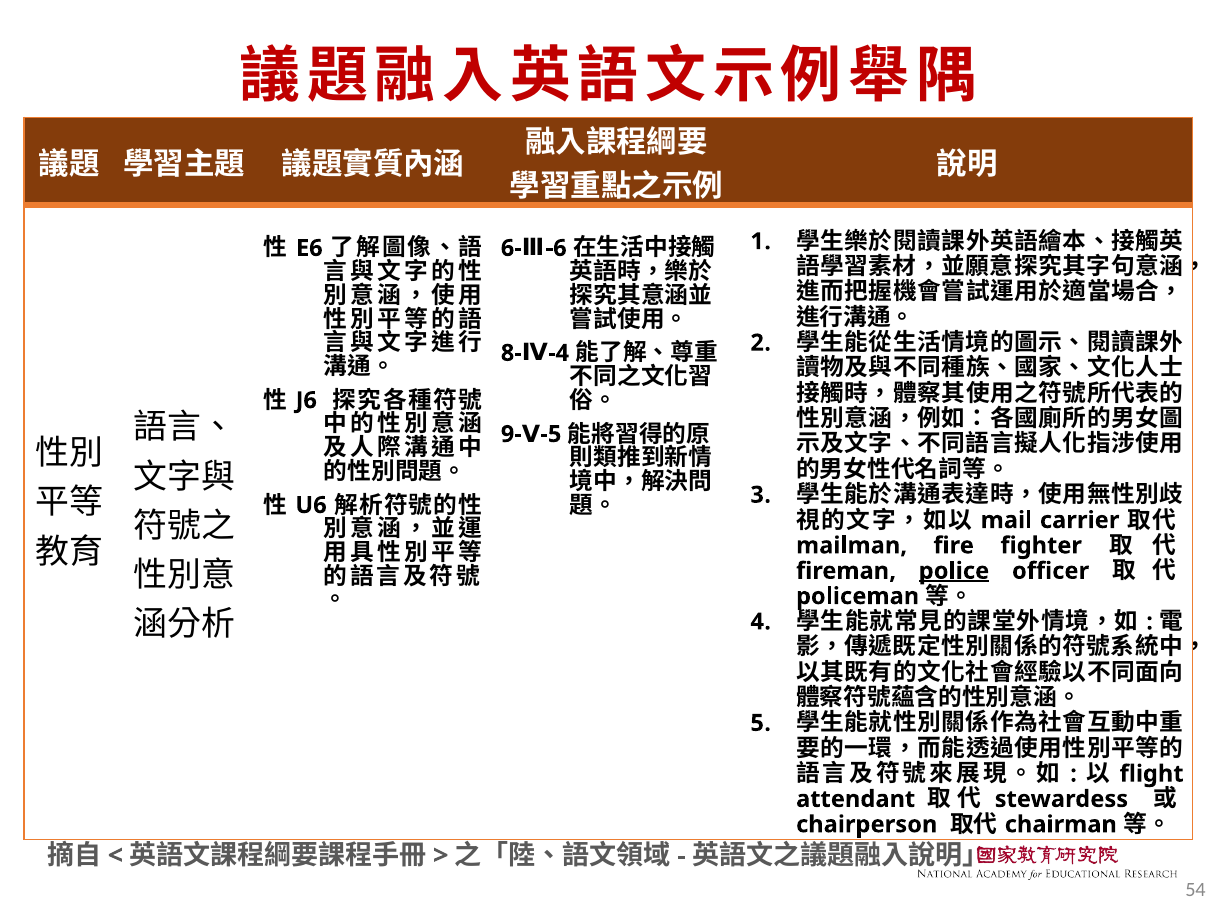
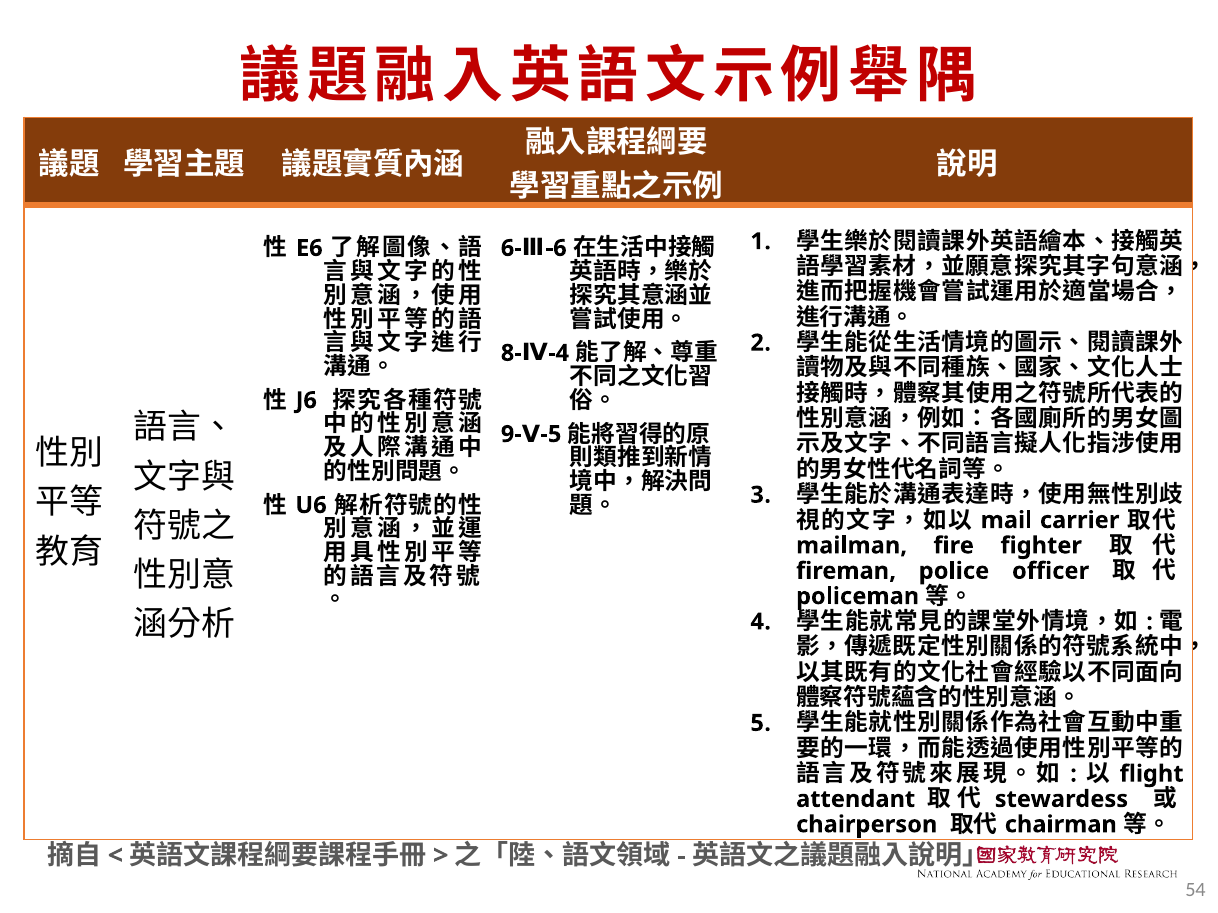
police underline: present -> none
